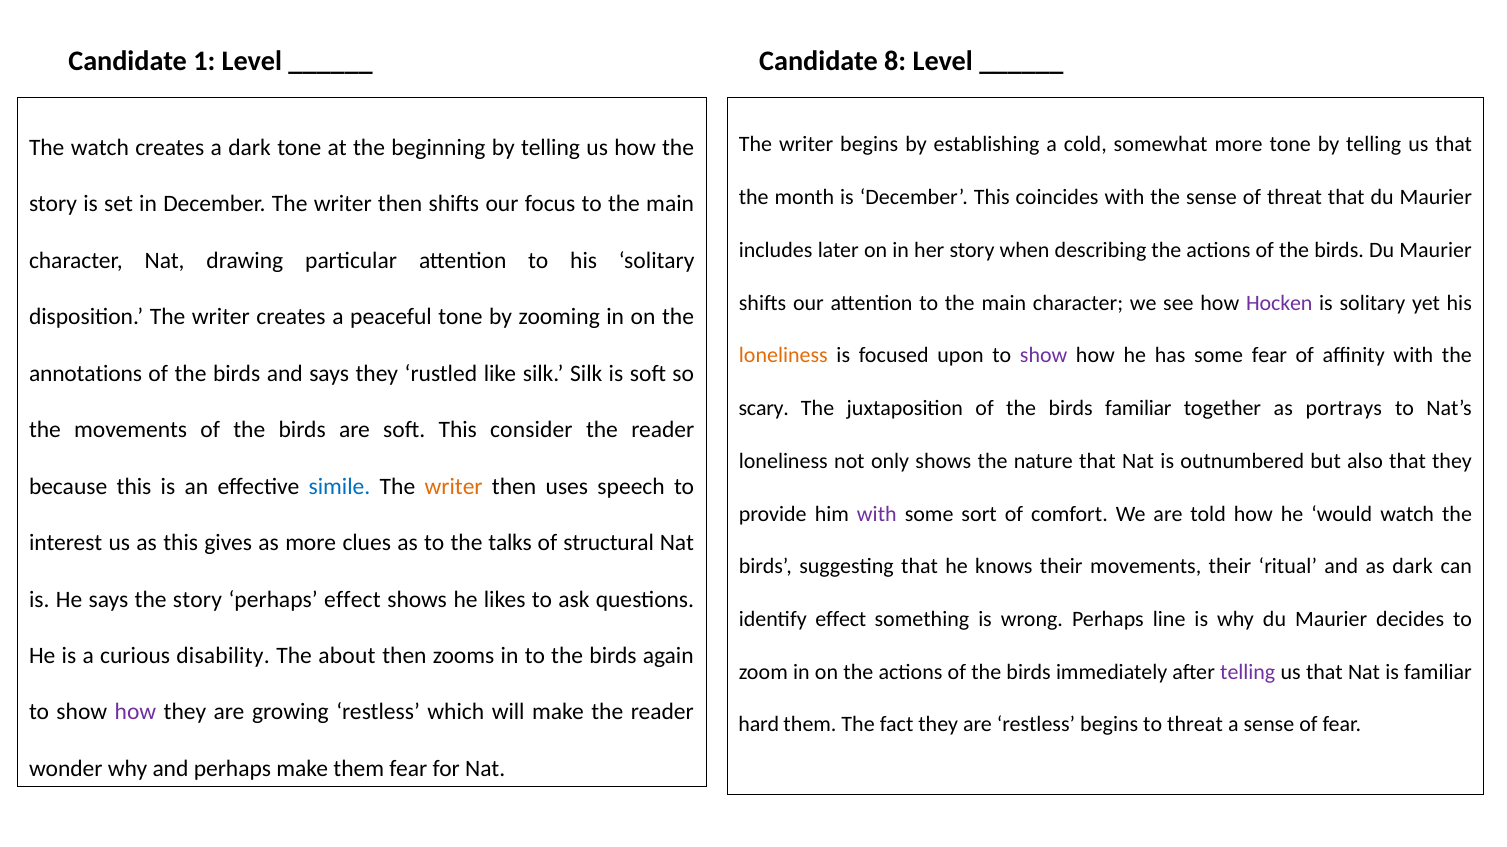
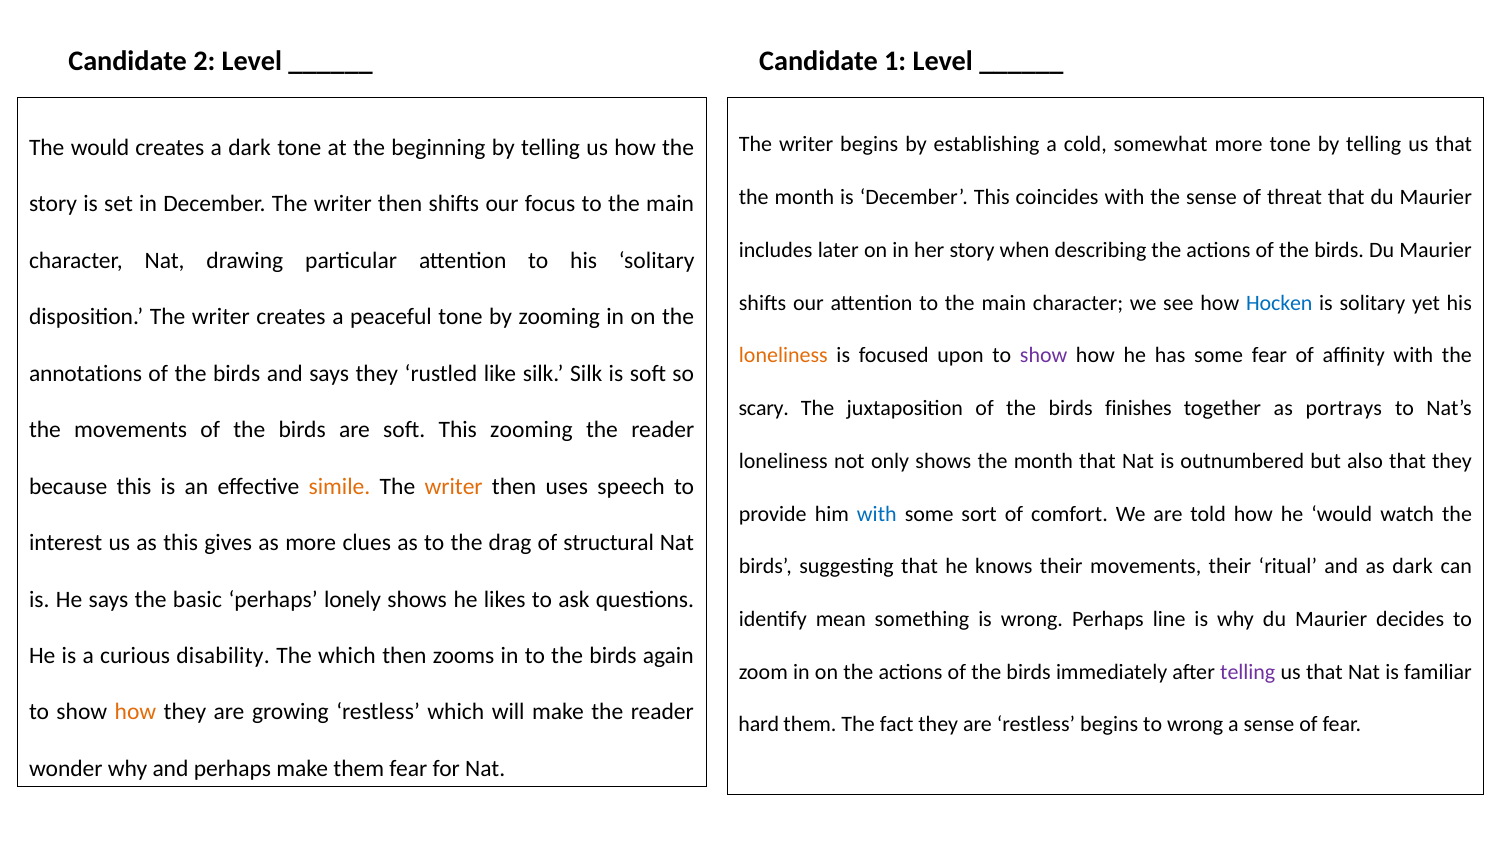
1: 1 -> 2
8: 8 -> 1
The watch: watch -> would
Hocken colour: purple -> blue
birds familiar: familiar -> finishes
This consider: consider -> zooming
shows the nature: nature -> month
simile colour: blue -> orange
with at (877, 514) colour: purple -> blue
talks: talks -> drag
says the story: story -> basic
perhaps effect: effect -> lonely
identify effect: effect -> mean
The about: about -> which
how at (135, 713) colour: purple -> orange
to threat: threat -> wrong
